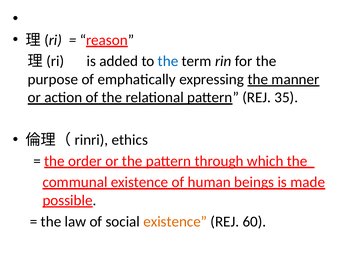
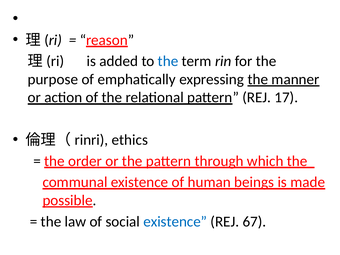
35: 35 -> 17
existence at (175, 222) colour: orange -> blue
60: 60 -> 67
